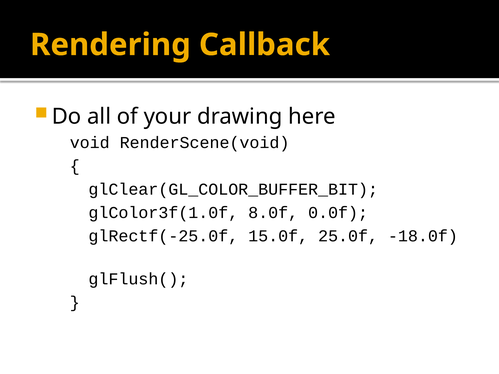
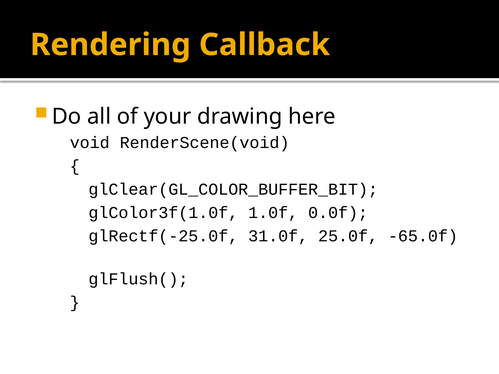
8.0f: 8.0f -> 1.0f
15.0f: 15.0f -> 31.0f
-18.0f: -18.0f -> -65.0f
